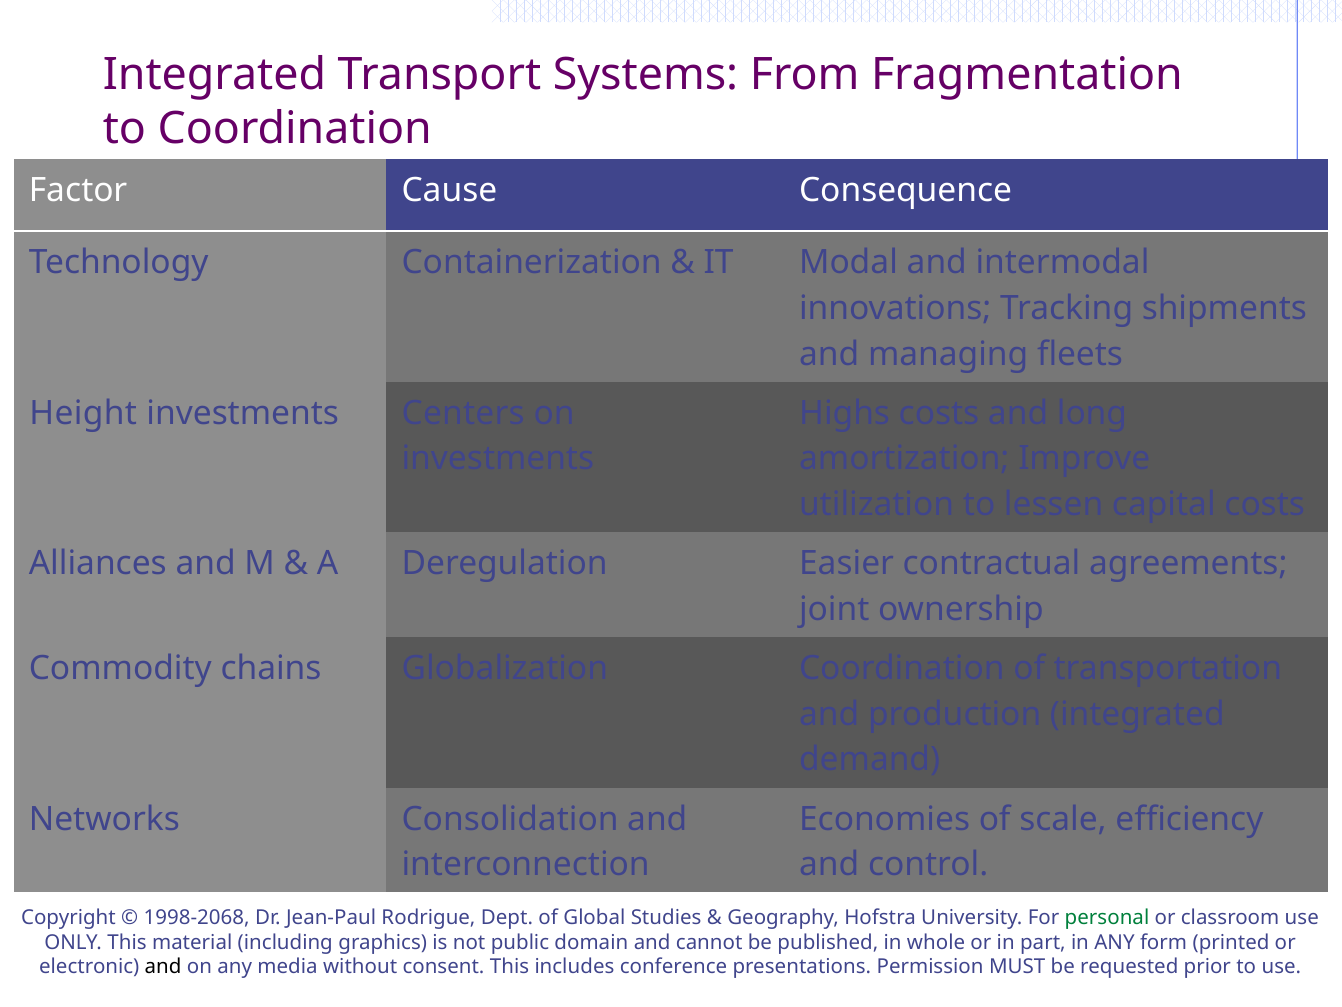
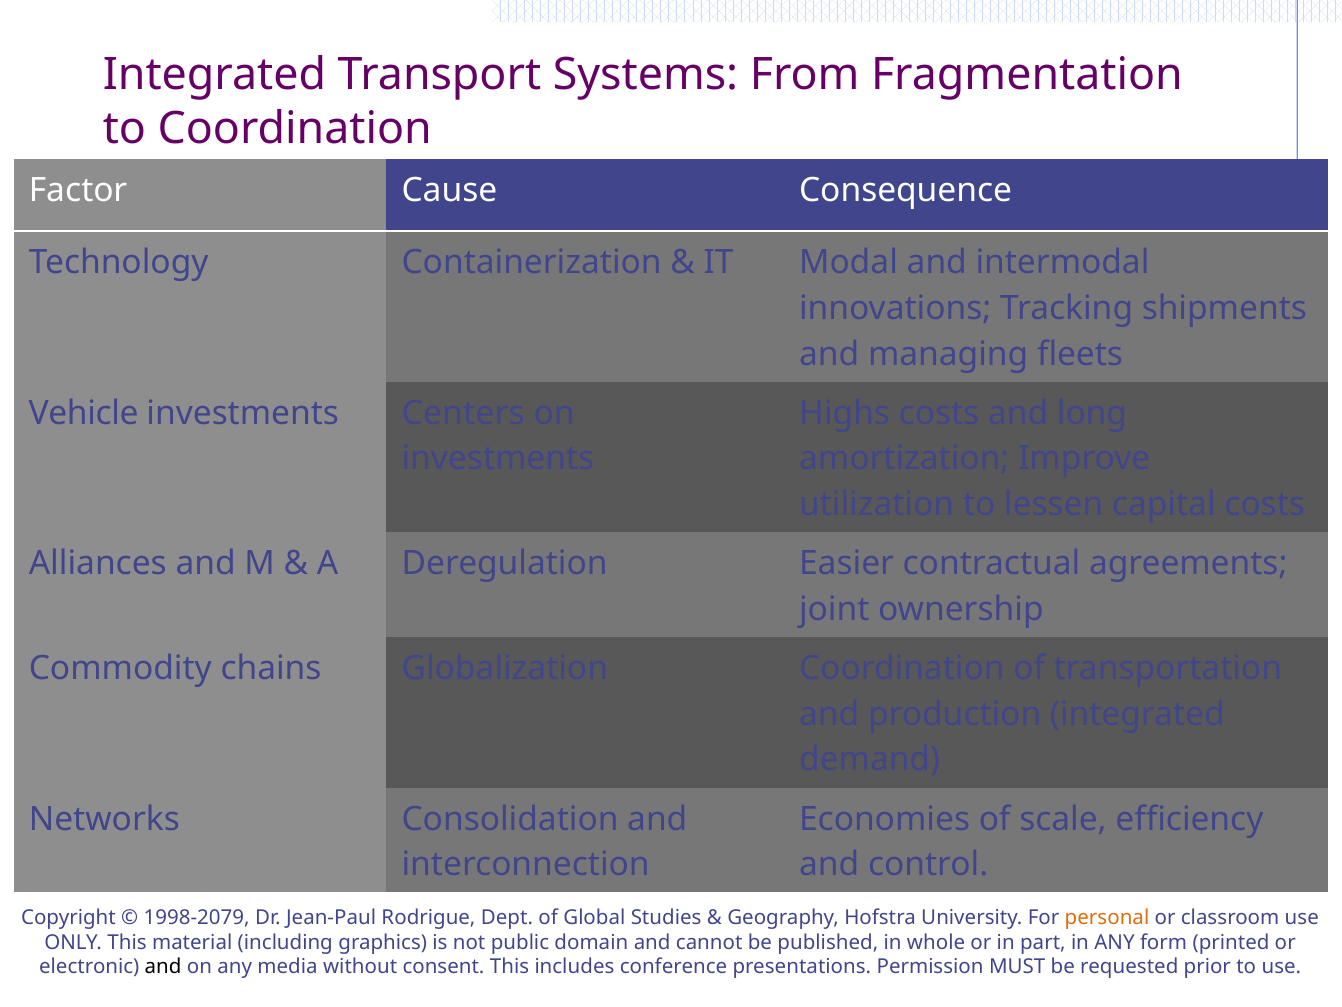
Height: Height -> Vehicle
1998-2068: 1998-2068 -> 1998-2079
personal colour: green -> orange
